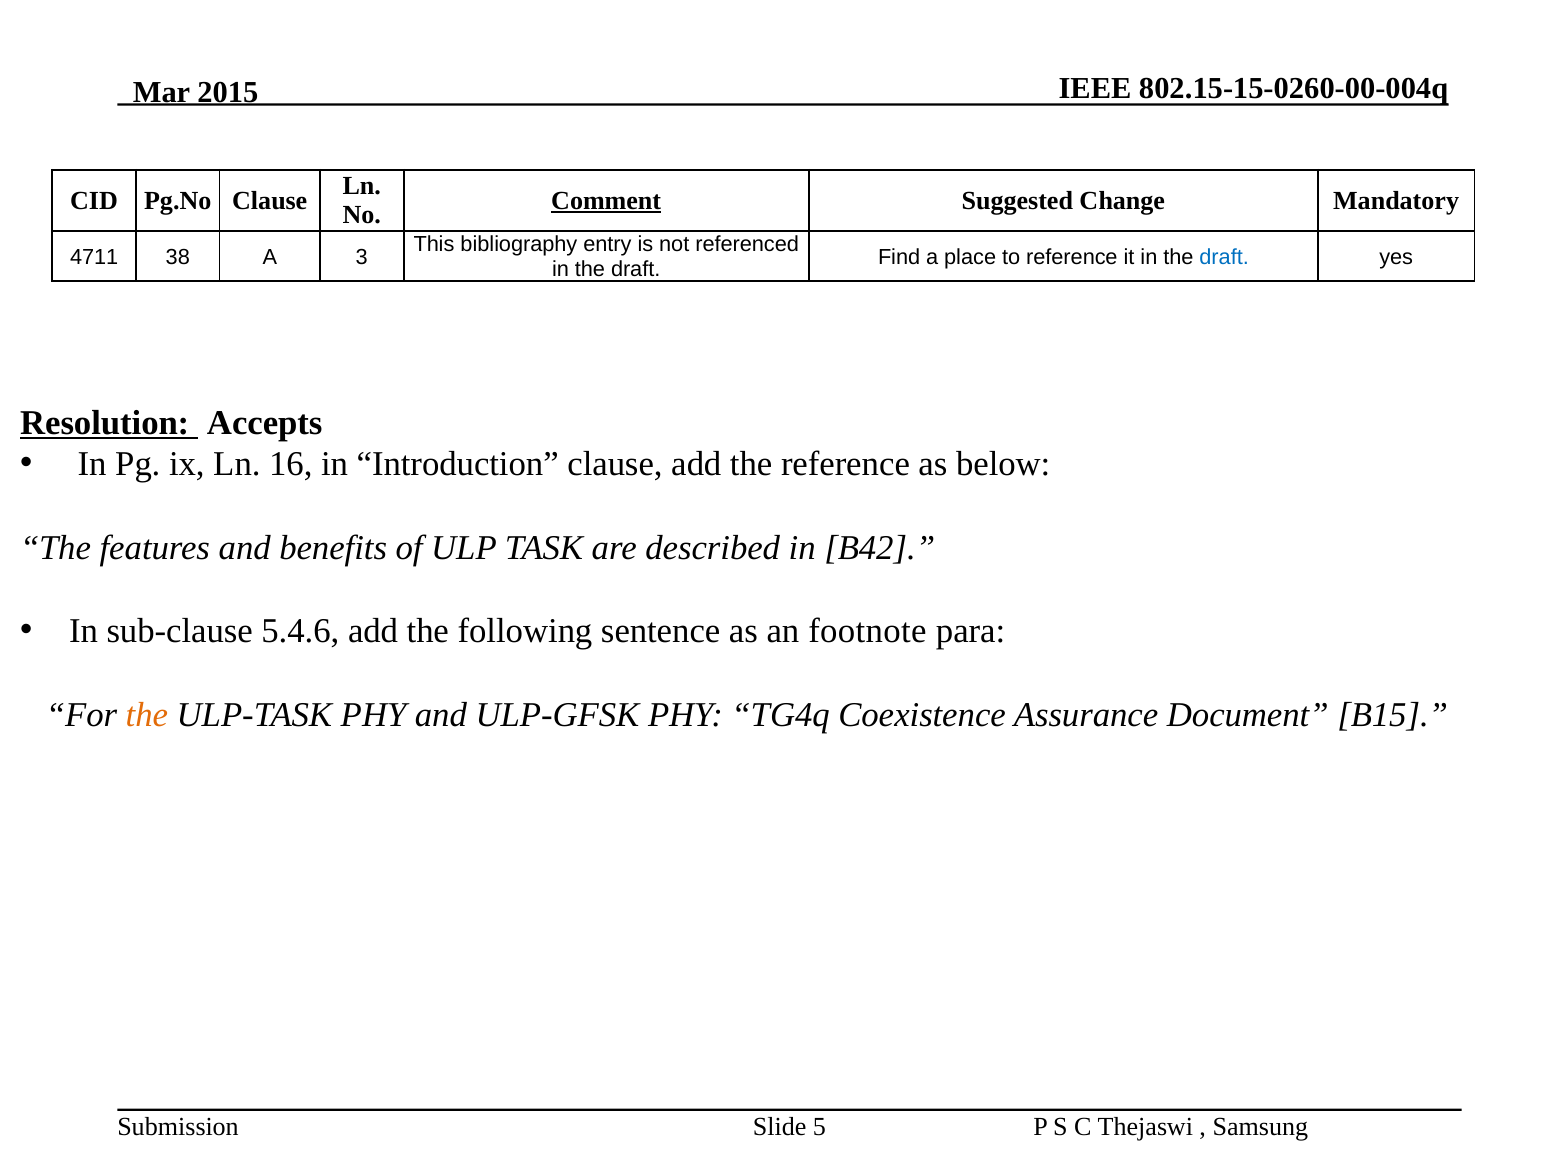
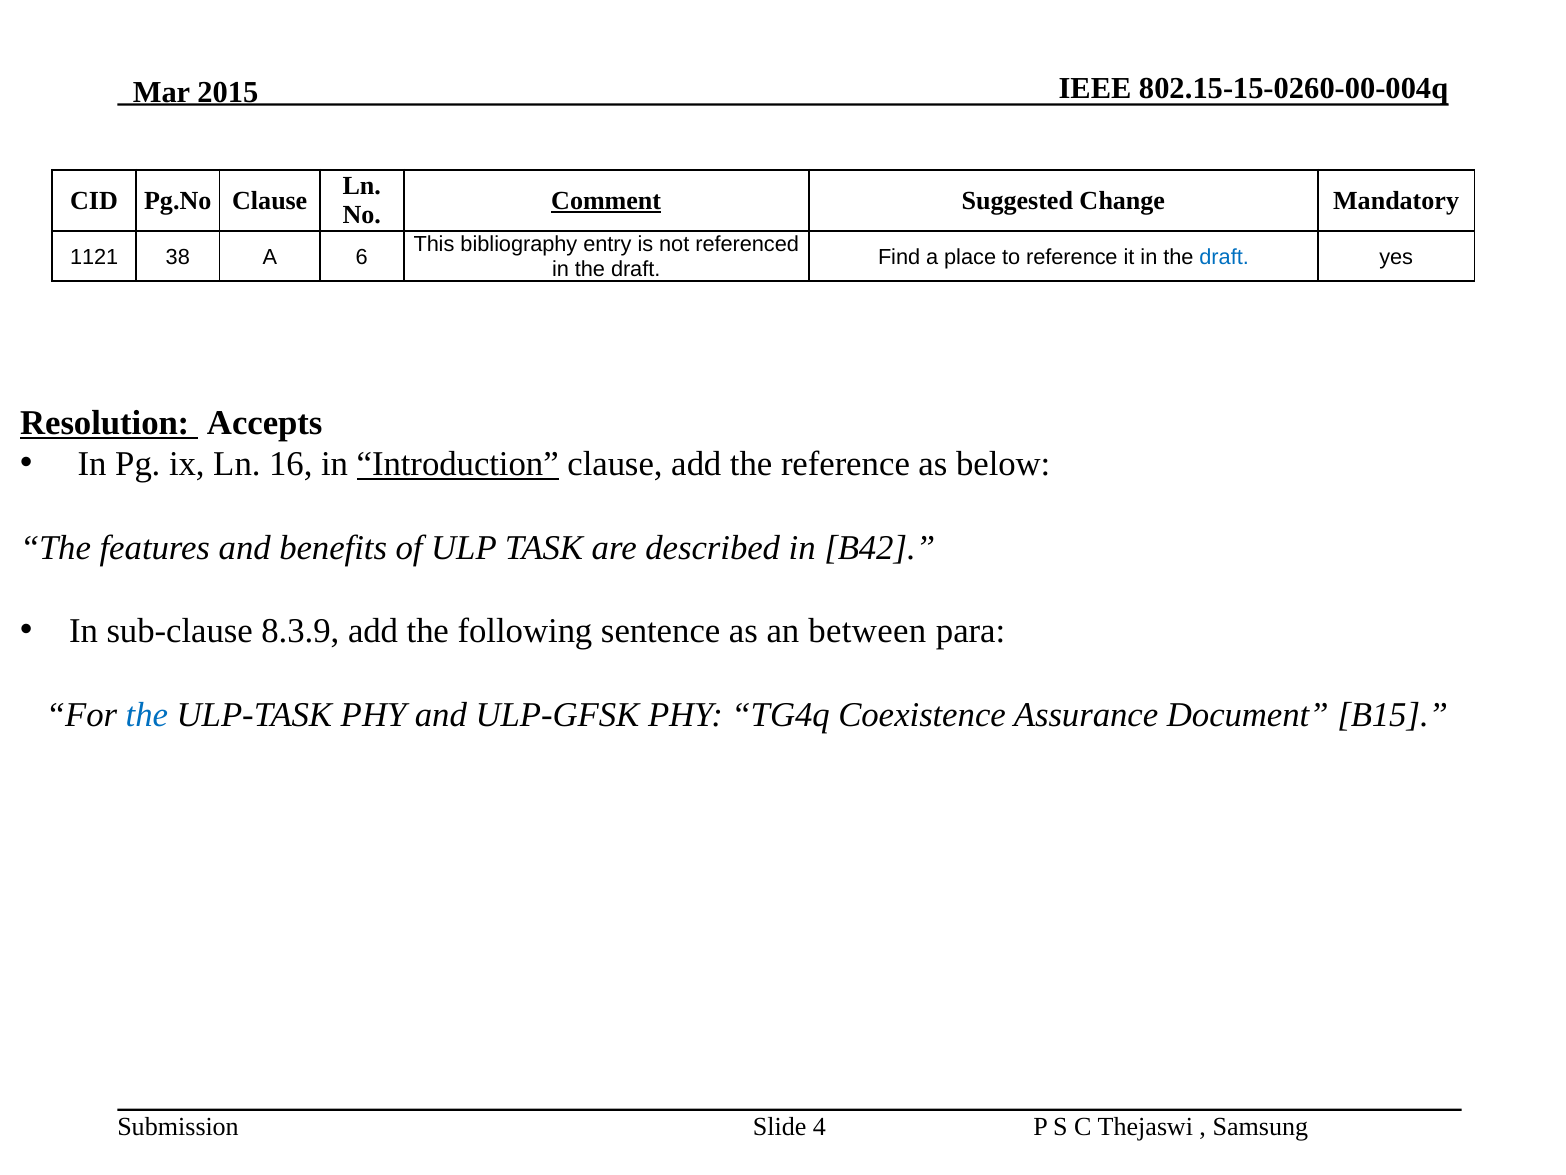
4711: 4711 -> 1121
3: 3 -> 6
Introduction underline: none -> present
5.4.6: 5.4.6 -> 8.3.9
footnote: footnote -> between
the at (147, 715) colour: orange -> blue
5: 5 -> 4
